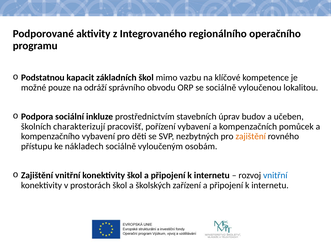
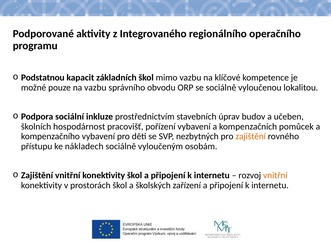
na odráží: odráží -> vazbu
charakterizují: charakterizují -> hospodárnost
vnitřní at (275, 176) colour: blue -> orange
